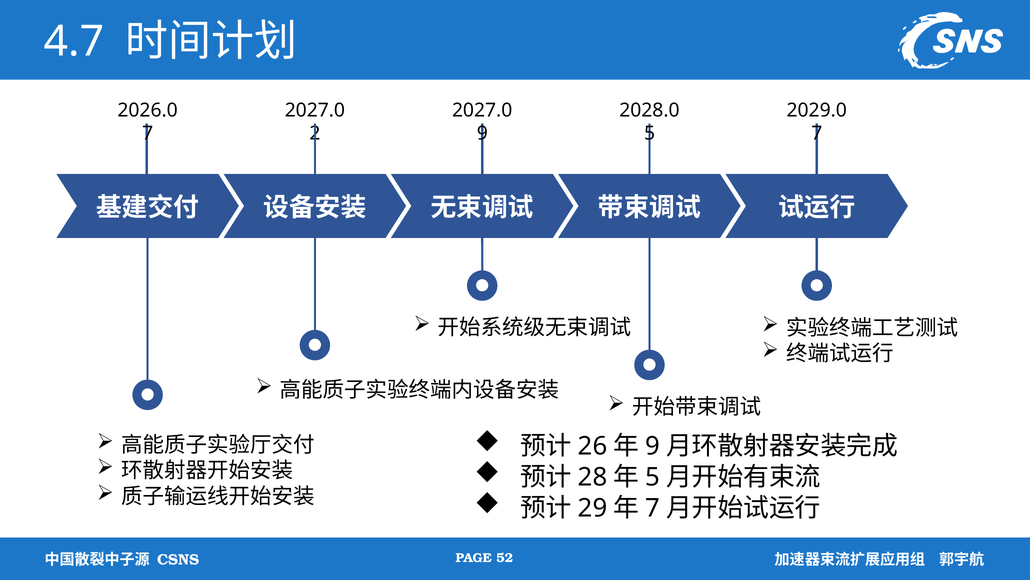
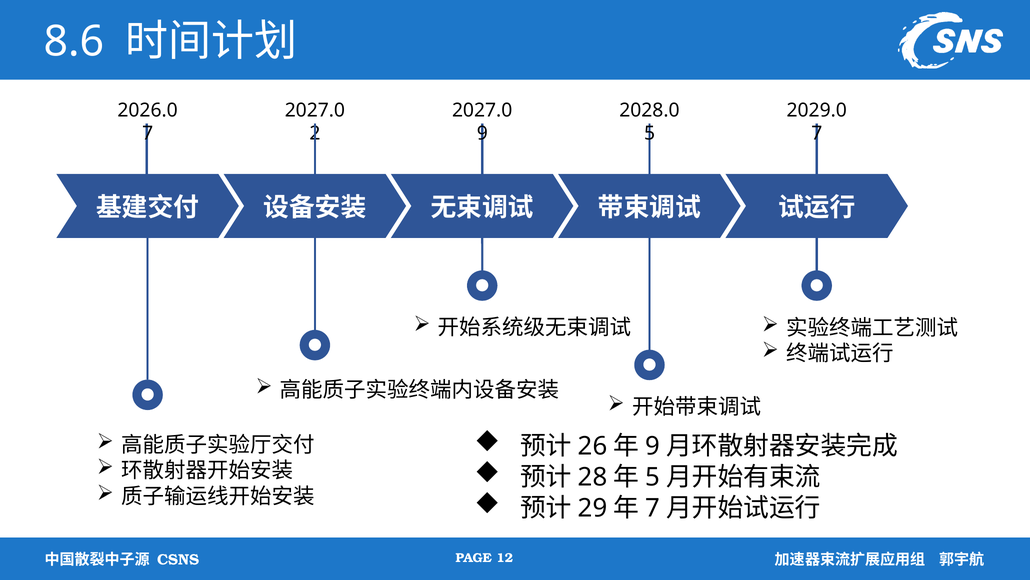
4.7: 4.7 -> 8.6
52: 52 -> 12
